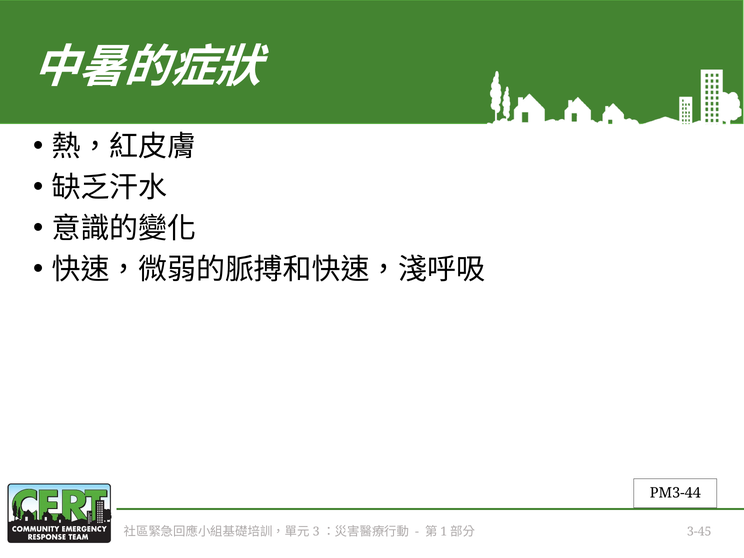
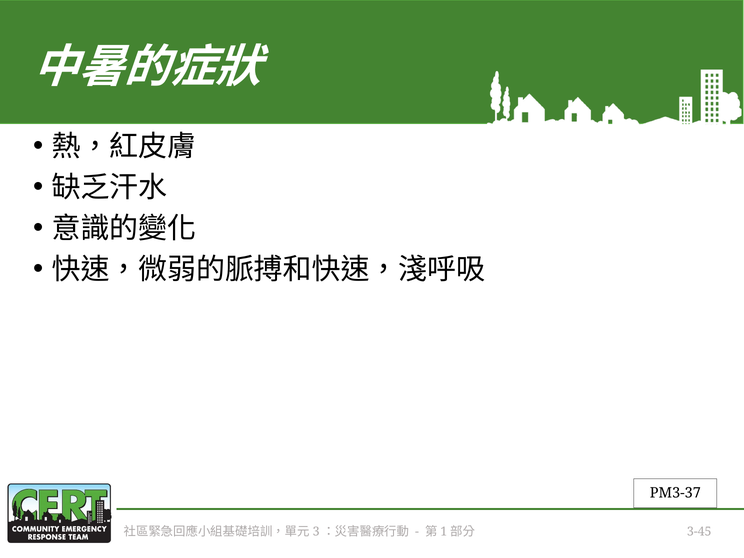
PM3-44: PM3-44 -> PM3-37
